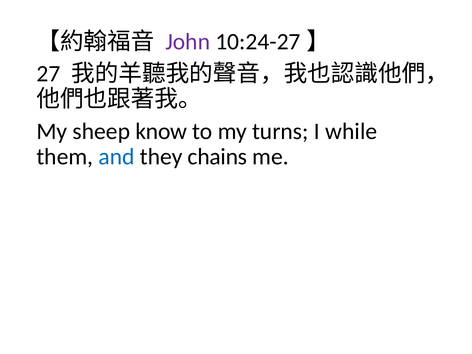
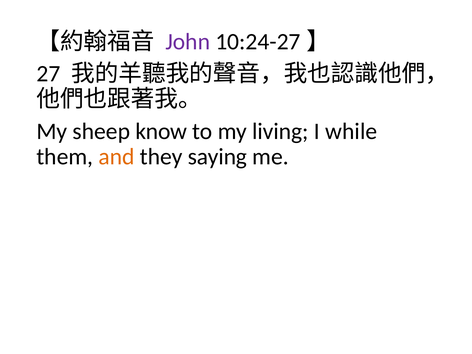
turns: turns -> living
and colour: blue -> orange
chains: chains -> saying
